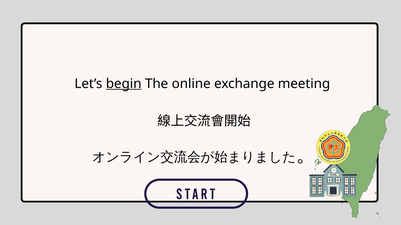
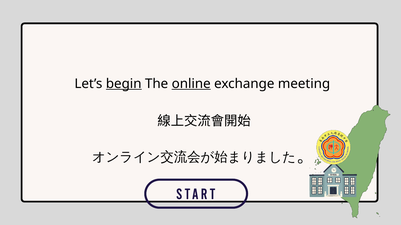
online underline: none -> present
